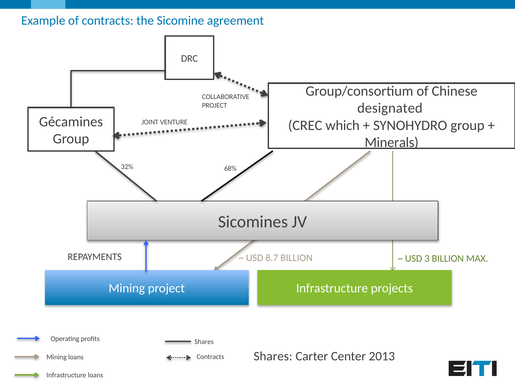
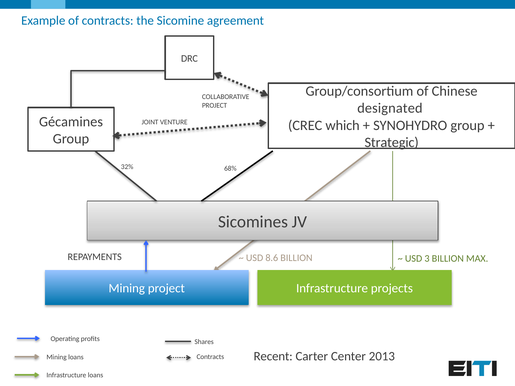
Minerals: Minerals -> Strategic
8.7: 8.7 -> 8.6
Shares at (273, 357): Shares -> Recent
